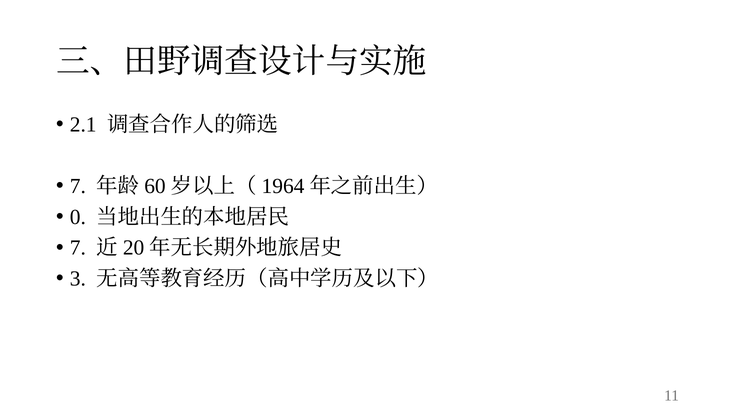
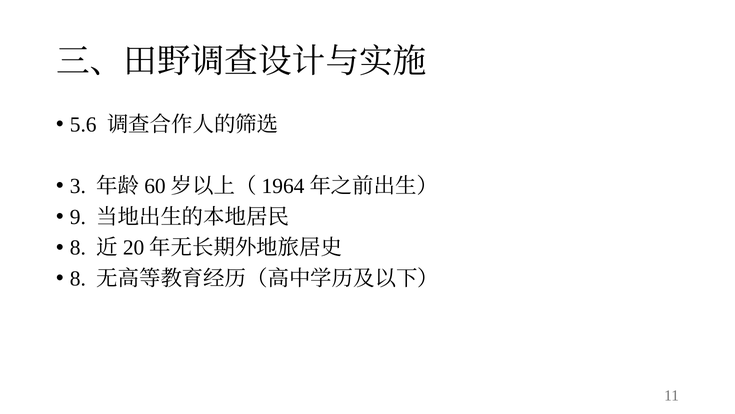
2.1: 2.1 -> 5.6
7 at (78, 186): 7 -> 3
0: 0 -> 9
7 at (78, 248): 7 -> 8
3 at (78, 278): 3 -> 8
